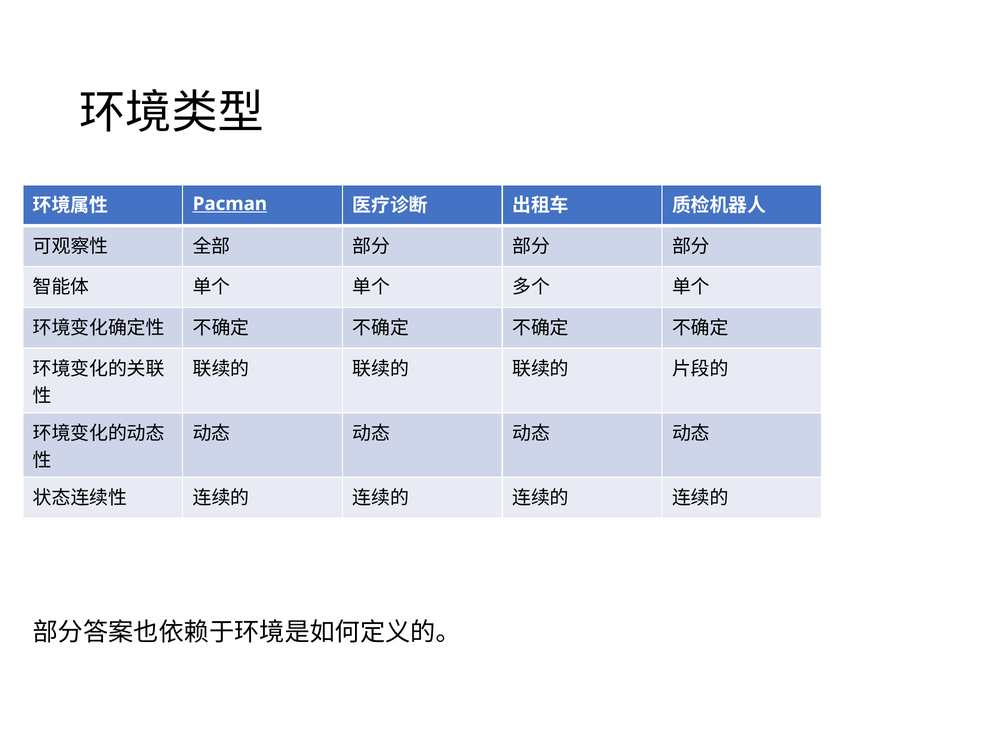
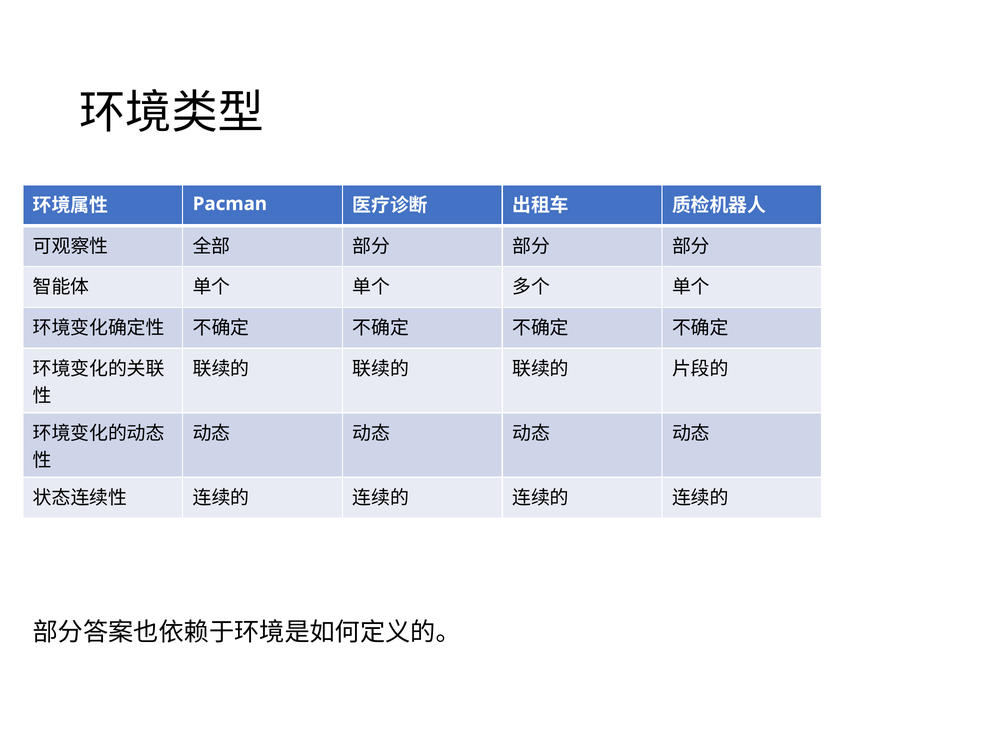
Pacman underline: present -> none
